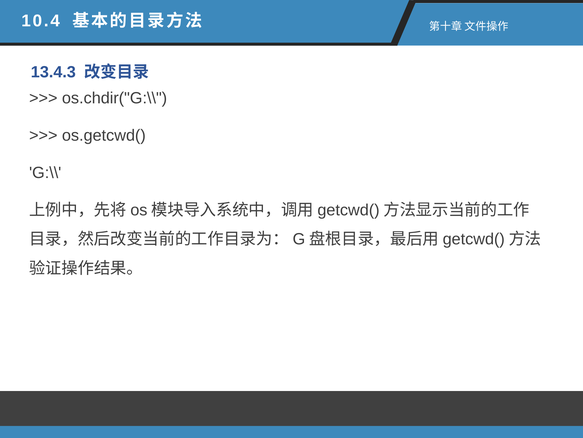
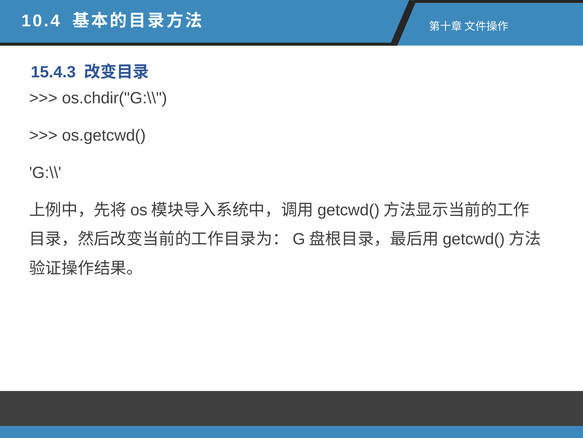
13.4.3: 13.4.3 -> 15.4.3
